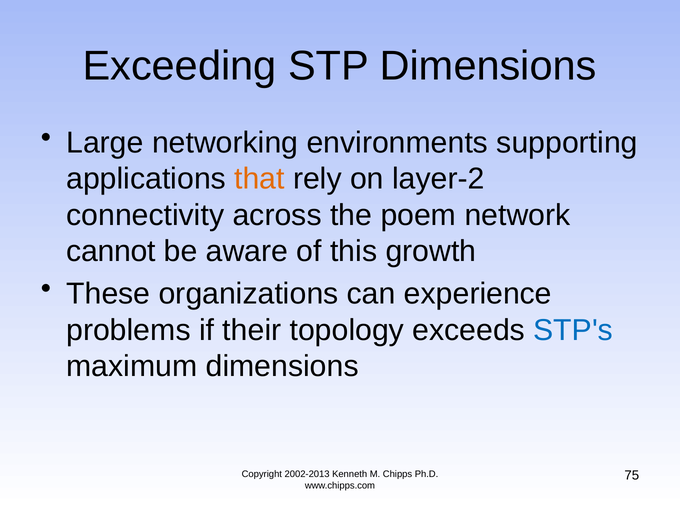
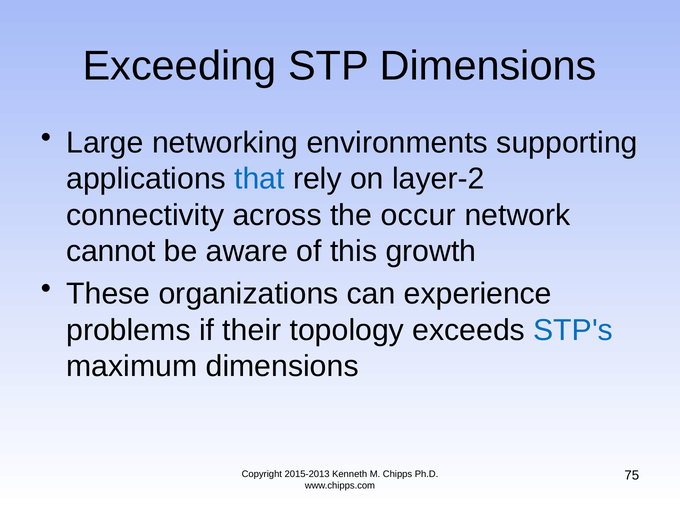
that colour: orange -> blue
poem: poem -> occur
2002-2013: 2002-2013 -> 2015-2013
